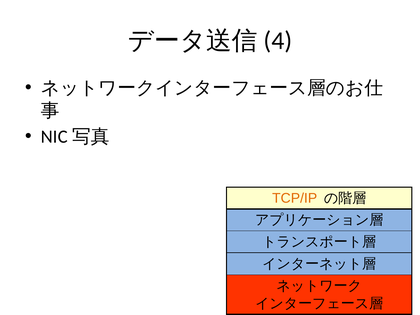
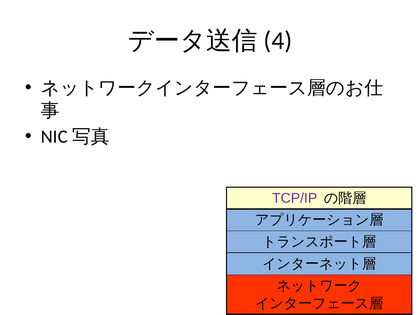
TCP/IP colour: orange -> purple
